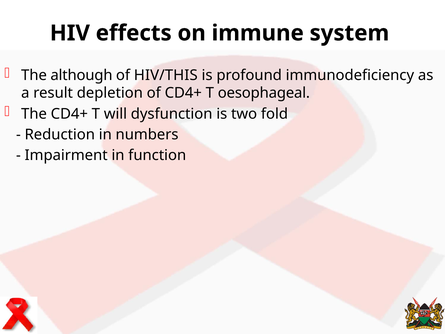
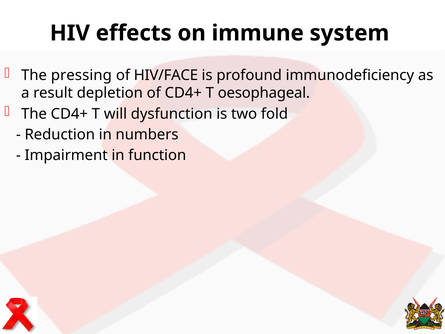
although: although -> pressing
HIV/THIS: HIV/THIS -> HIV/FACE
